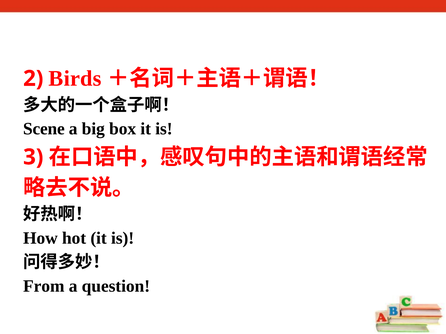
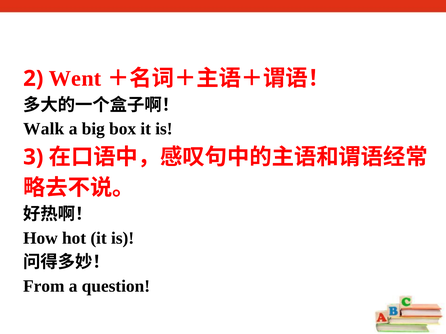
Birds: Birds -> Went
Scene: Scene -> Walk
